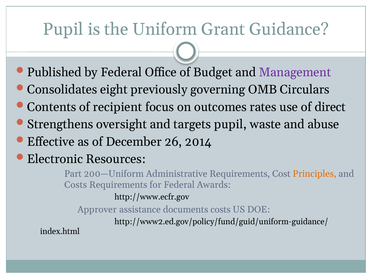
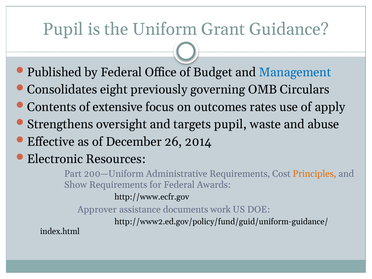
Management colour: purple -> blue
recipient: recipient -> extensive
direct: direct -> apply
Costs at (76, 185): Costs -> Show
documents costs: costs -> work
